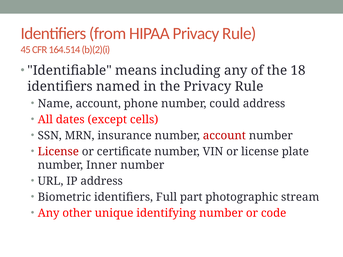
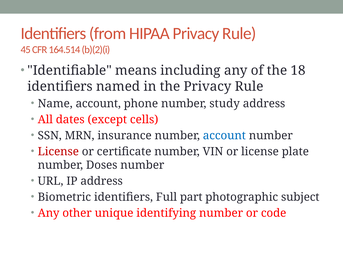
could: could -> study
account at (224, 136) colour: red -> blue
Inner: Inner -> Doses
stream: stream -> subject
